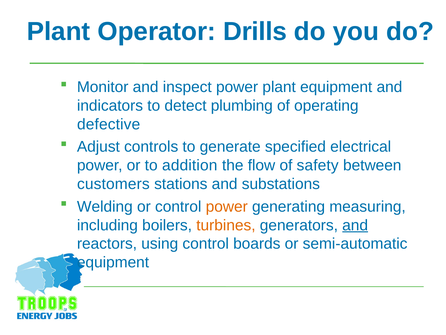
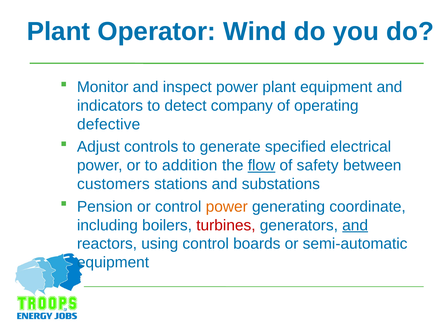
Drills: Drills -> Wind
plumbing: plumbing -> company
flow underline: none -> present
Welding: Welding -> Pension
measuring: measuring -> coordinate
turbines colour: orange -> red
